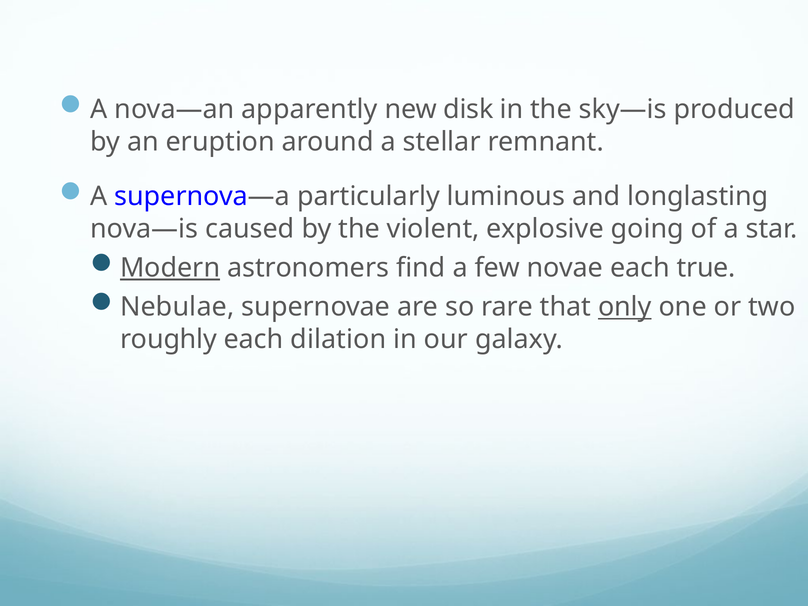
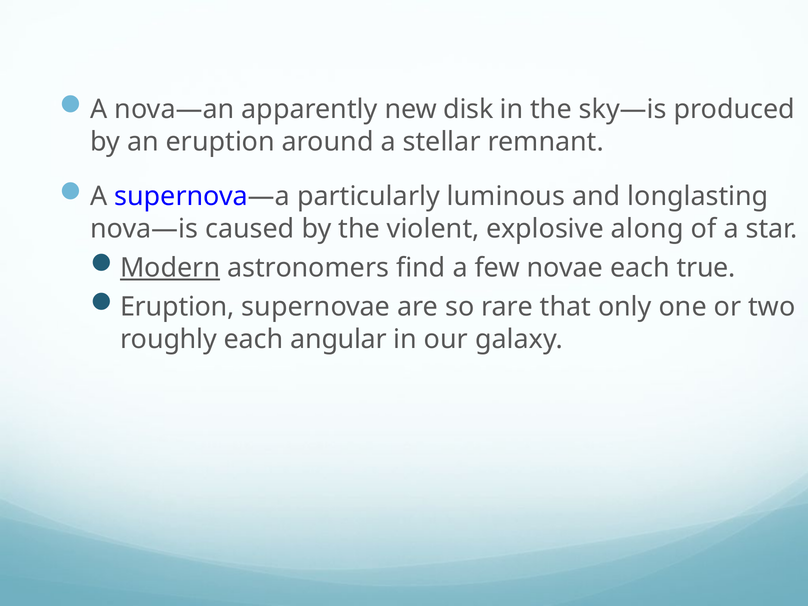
going: going -> along
Nebulae at (177, 307): Nebulae -> Eruption
only underline: present -> none
dilation: dilation -> angular
